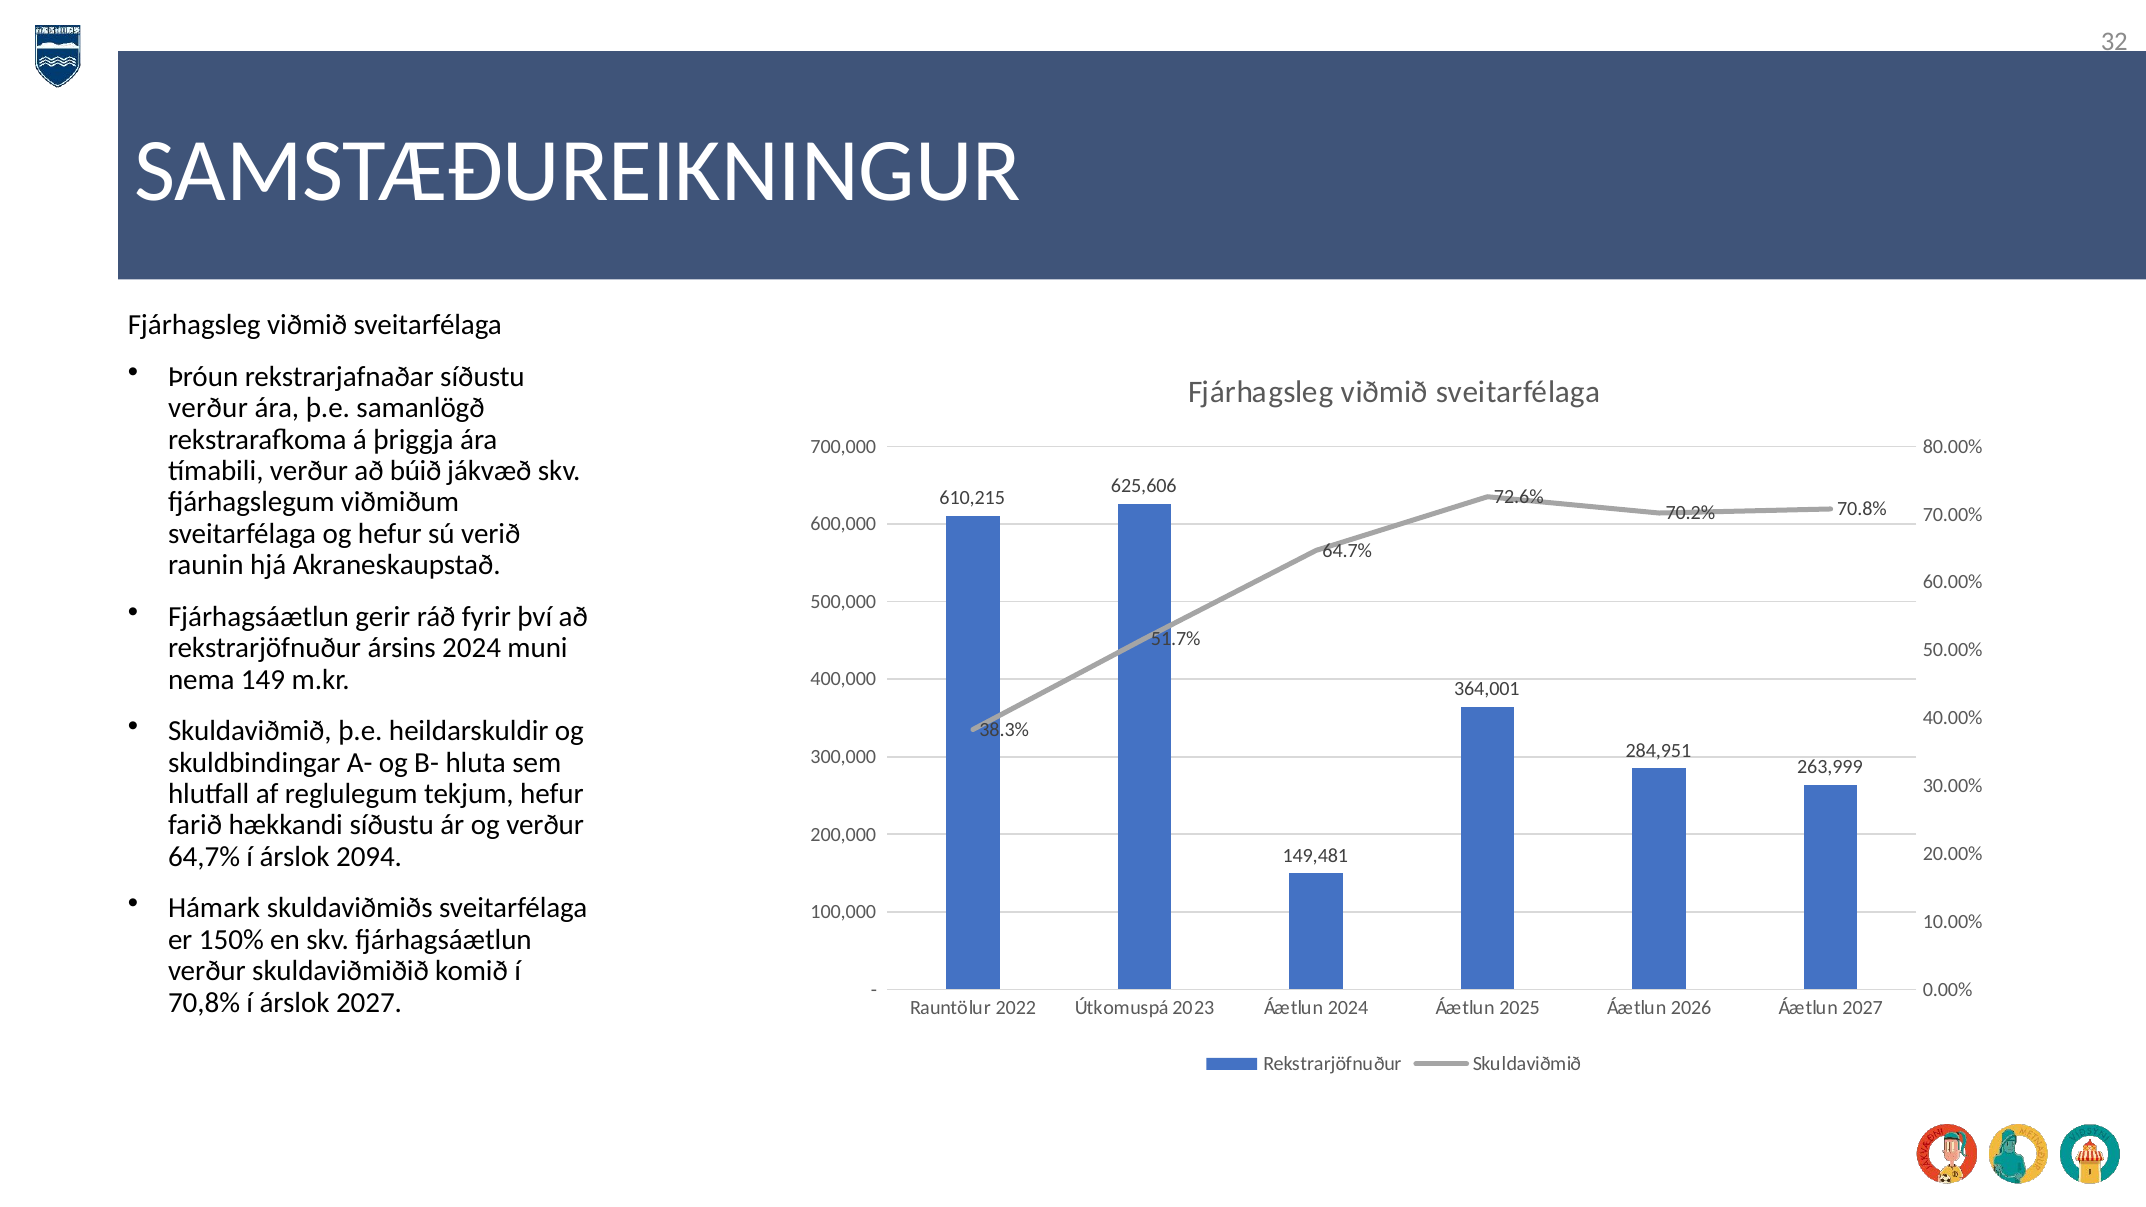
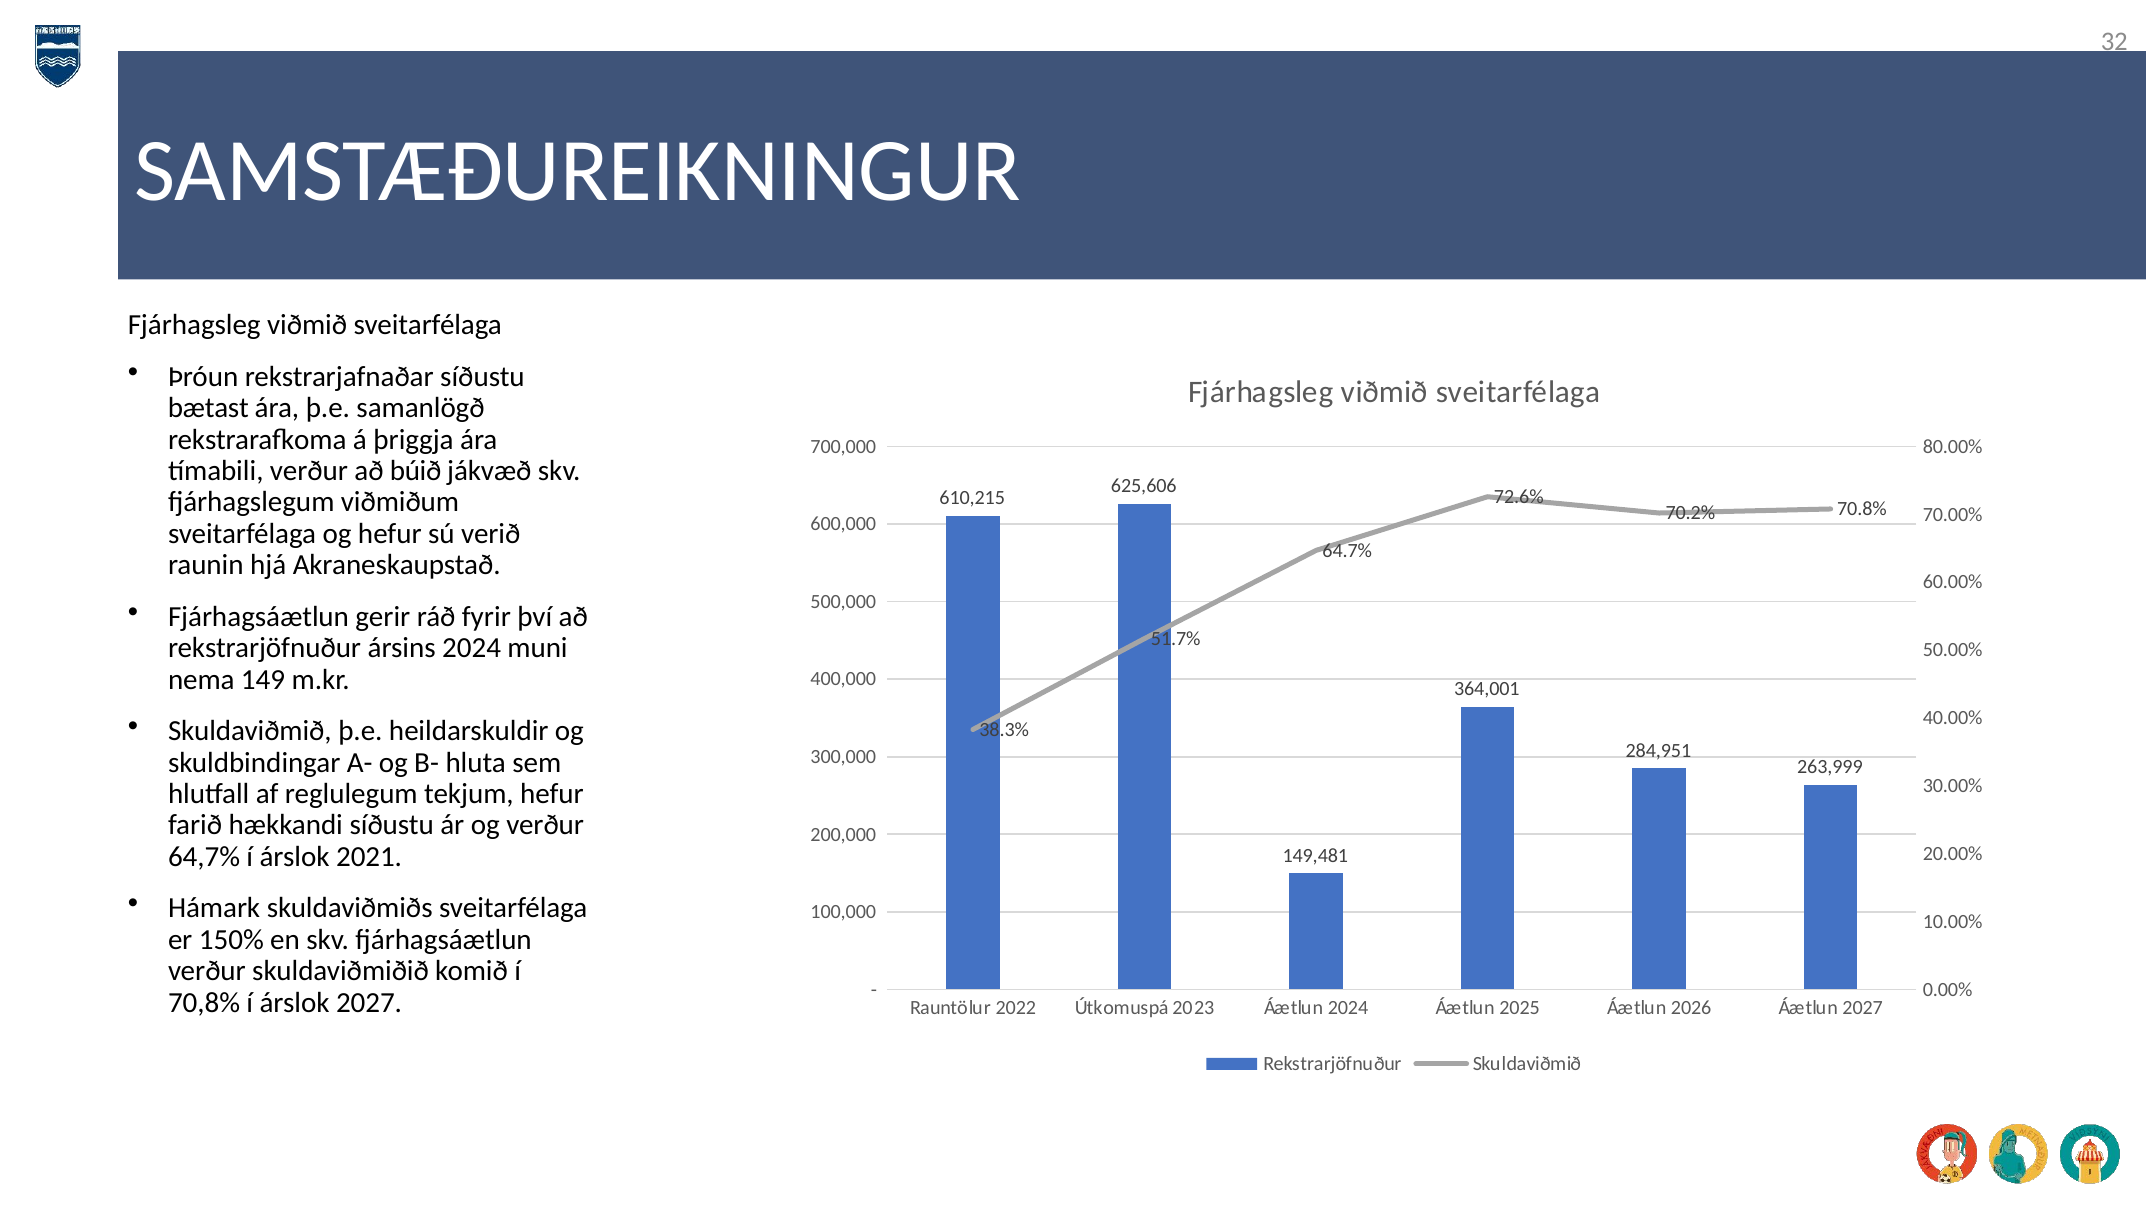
verður at (208, 408): verður -> bætast
2094: 2094 -> 2021
